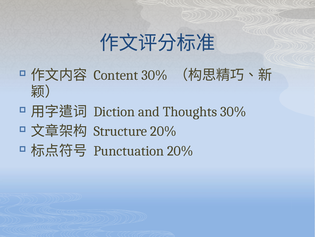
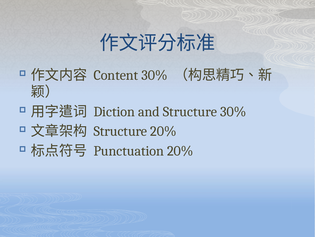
and Thoughts: Thoughts -> Structure
